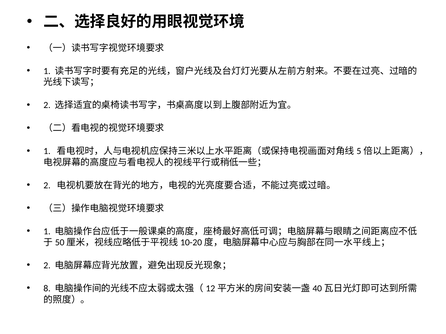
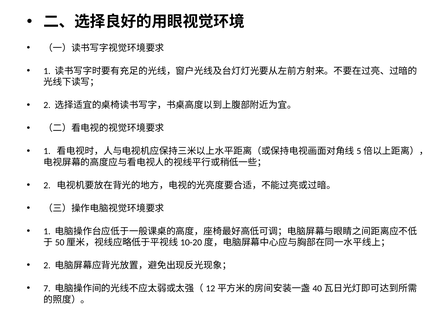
8: 8 -> 7
